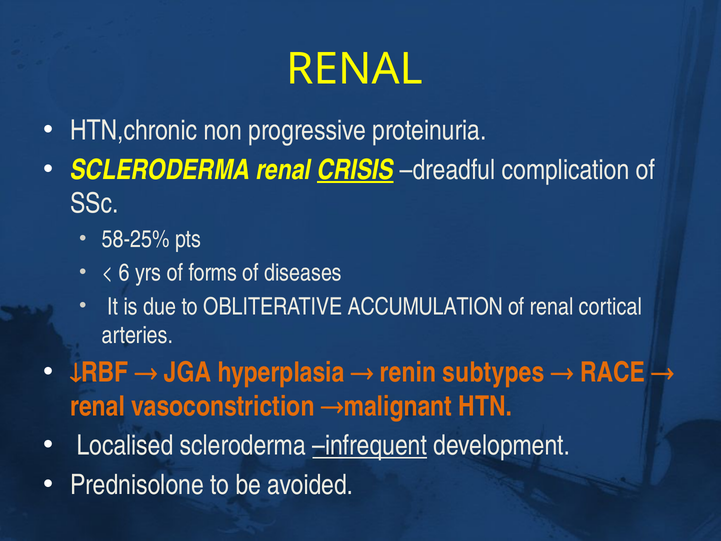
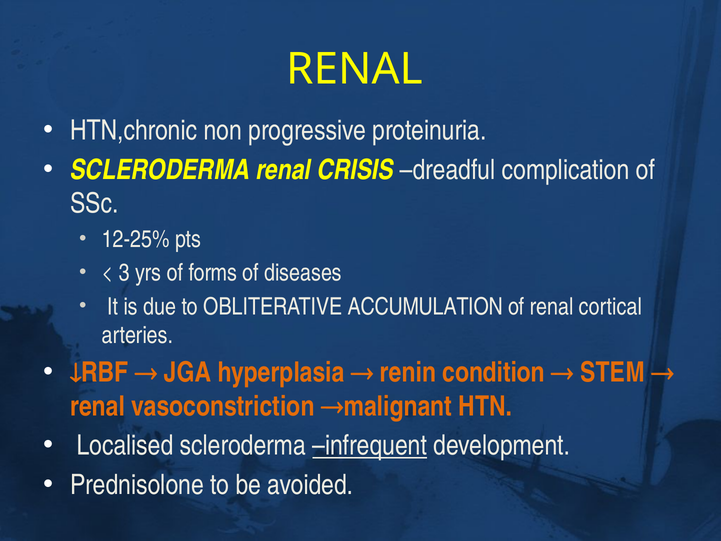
CRISIS underline: present -> none
58-25%: 58-25% -> 12-25%
6: 6 -> 3
subtypes: subtypes -> condition
RACE: RACE -> STEM
